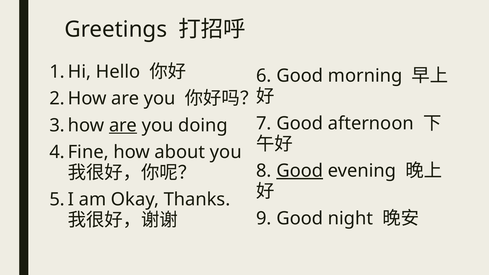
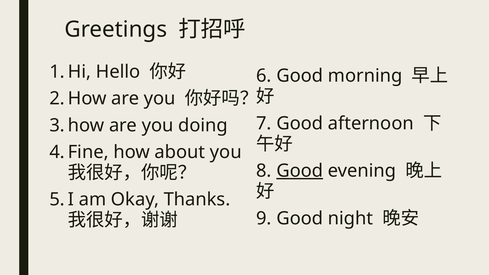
are at (123, 125) underline: present -> none
